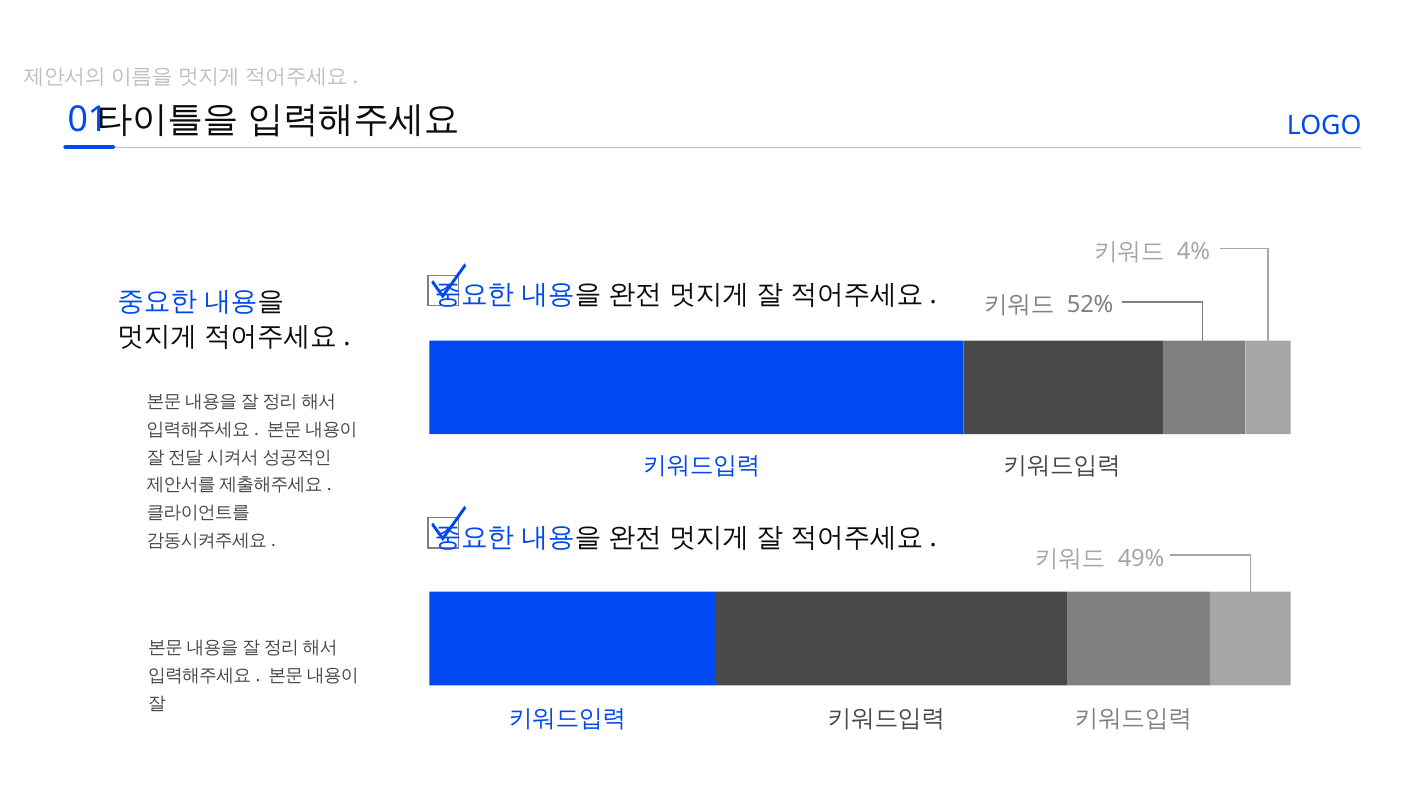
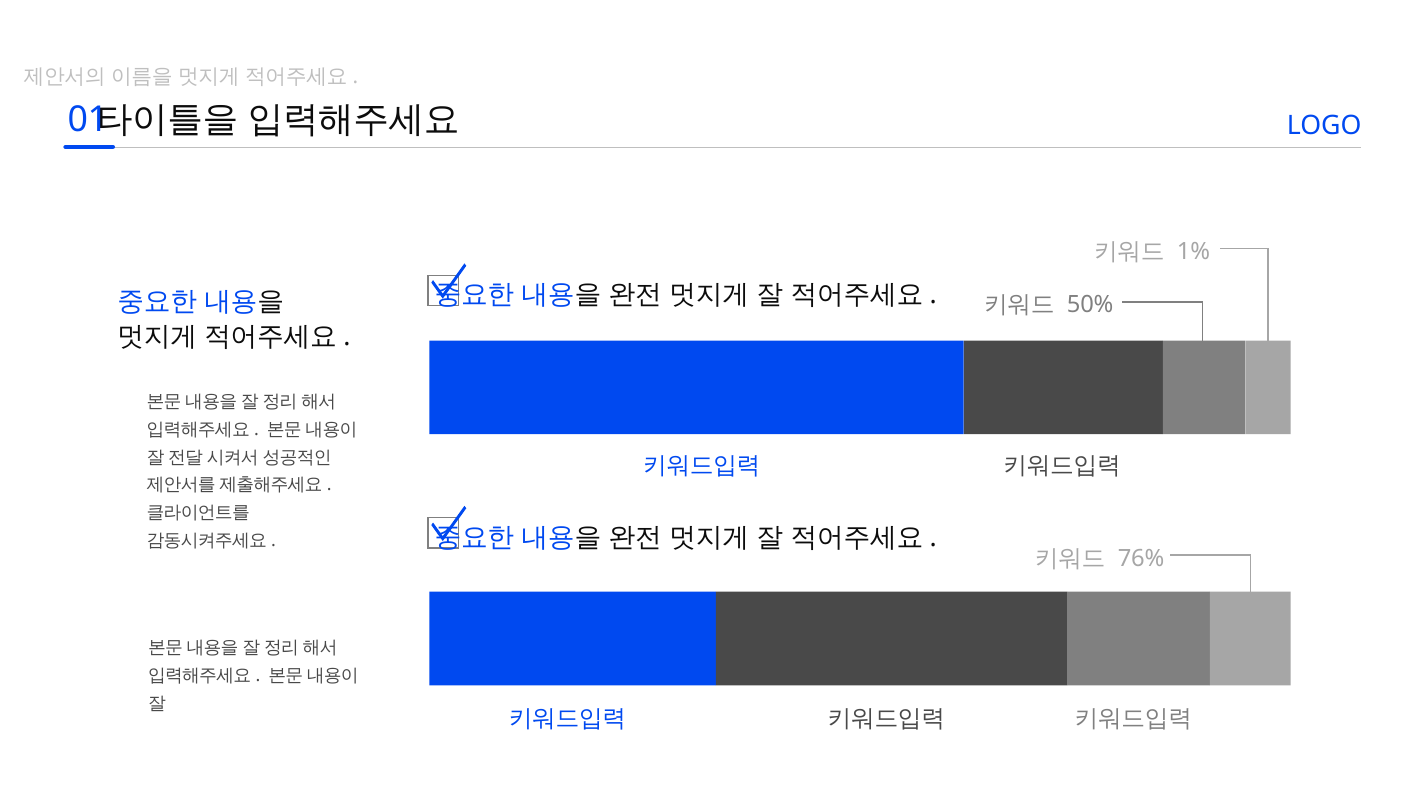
4%: 4% -> 1%
52%: 52% -> 50%
49%: 49% -> 76%
